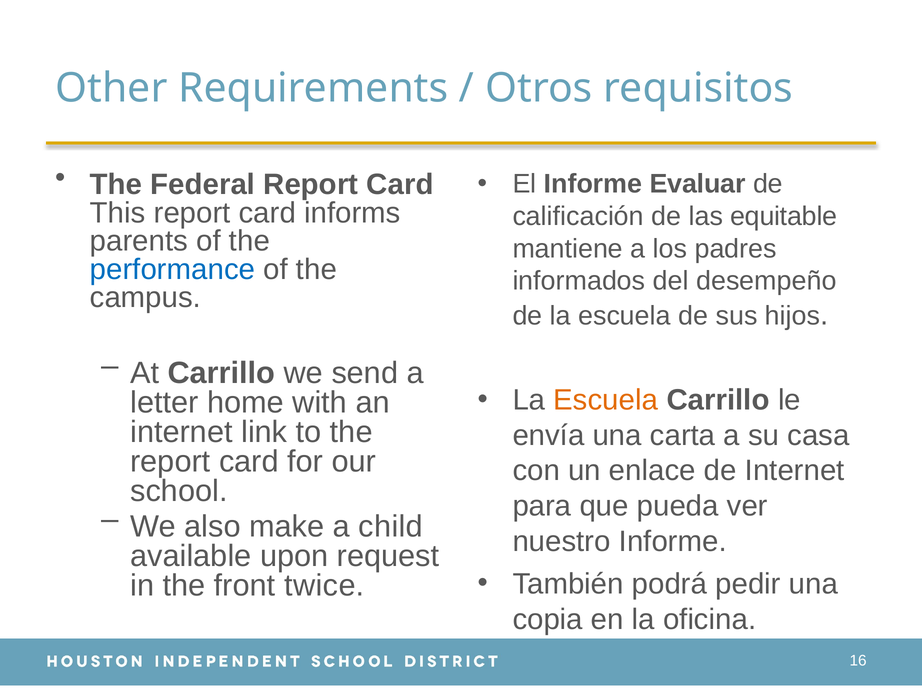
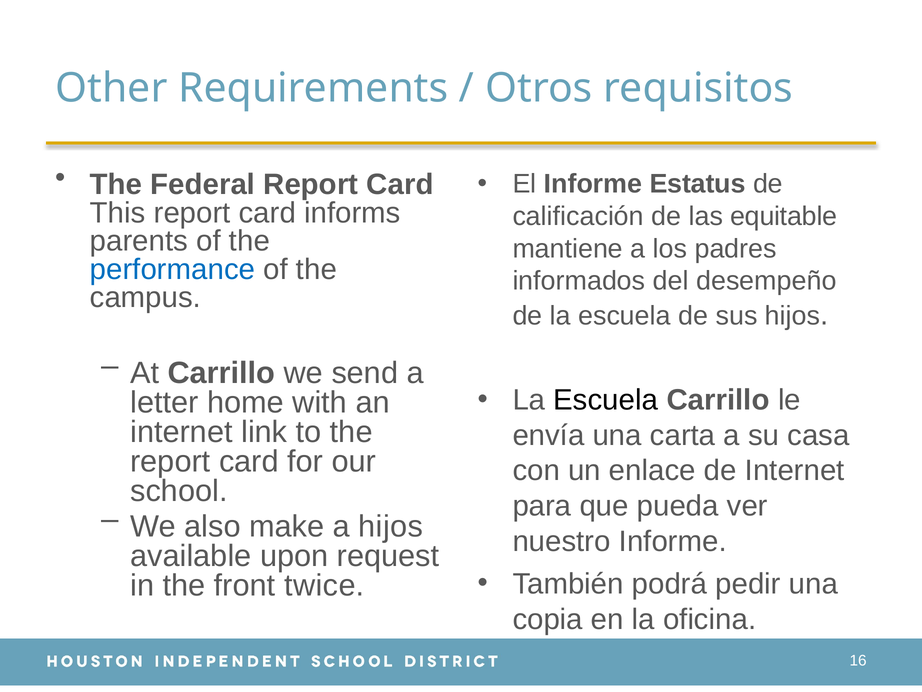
Evaluar: Evaluar -> Estatus
Escuela at (606, 400) colour: orange -> black
a child: child -> hijos
